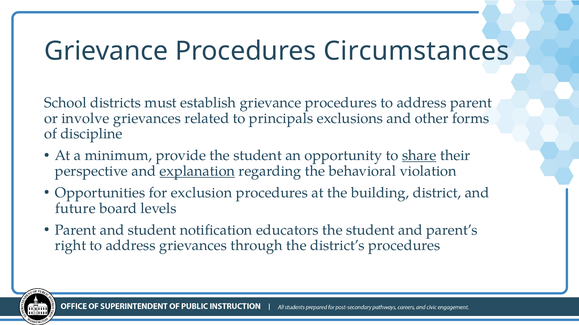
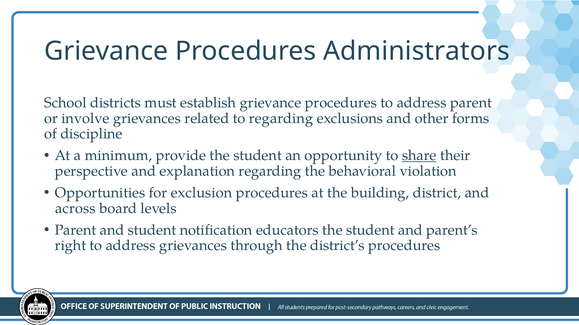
Circumstances: Circumstances -> Administrators
to principals: principals -> regarding
explanation underline: present -> none
future: future -> across
